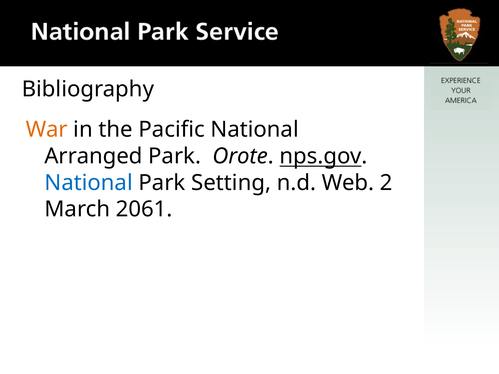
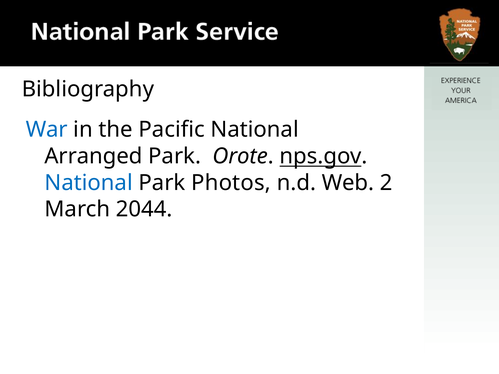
War colour: orange -> blue
Setting: Setting -> Photos
2061: 2061 -> 2044
